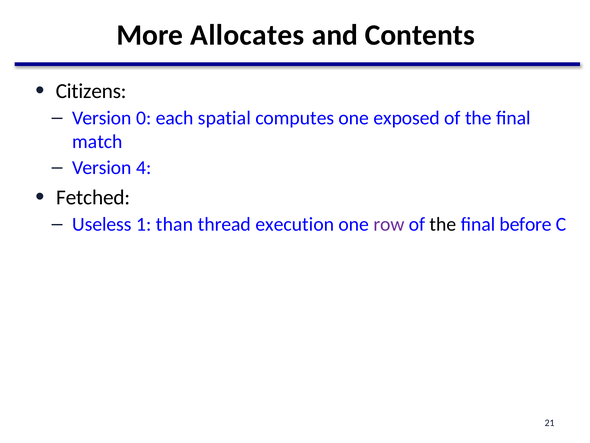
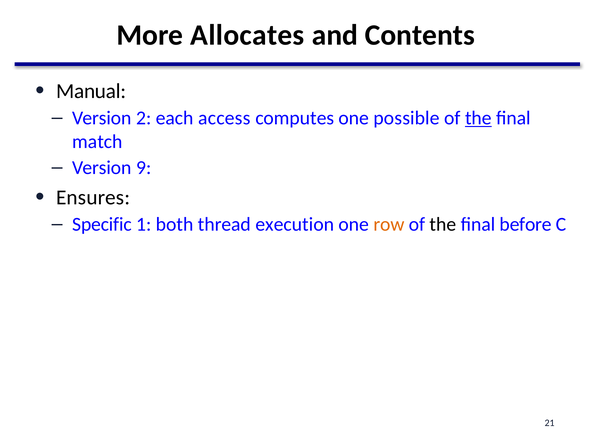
Citizens: Citizens -> Manual
0: 0 -> 2
spatial: spatial -> access
exposed: exposed -> possible
the at (478, 118) underline: none -> present
4: 4 -> 9
Fetched: Fetched -> Ensures
Useless: Useless -> Specific
than: than -> both
row colour: purple -> orange
